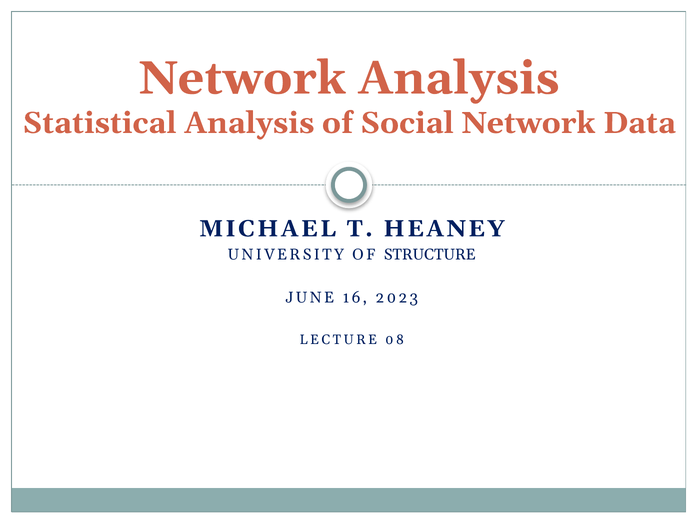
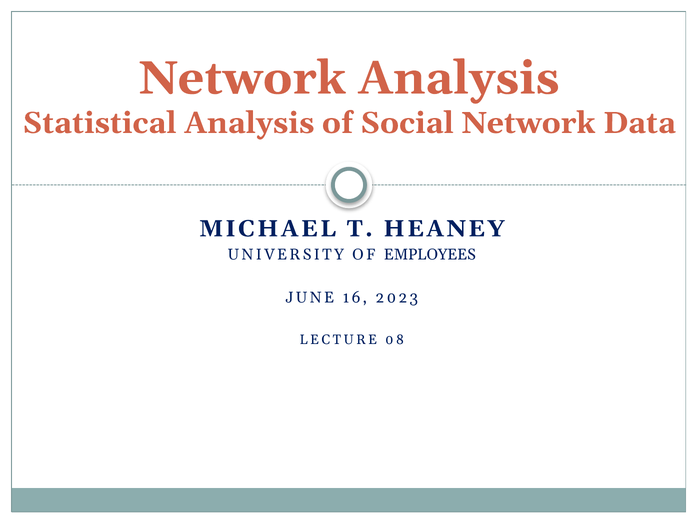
STRUCTURE: STRUCTURE -> EMPLOYEES
